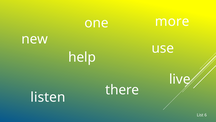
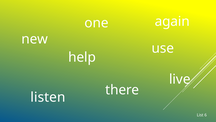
more: more -> again
